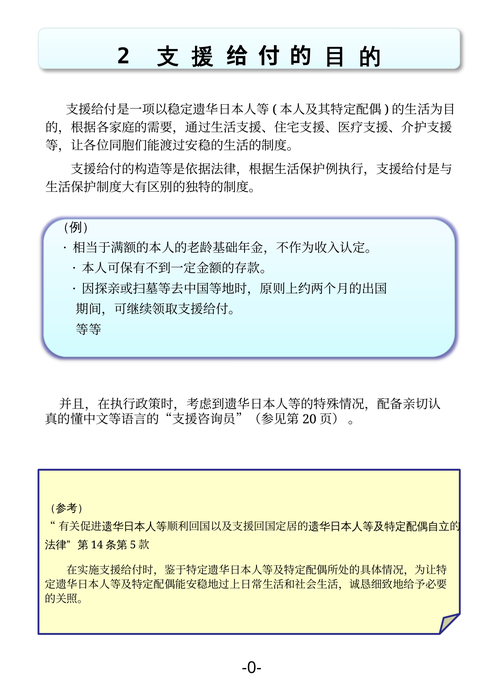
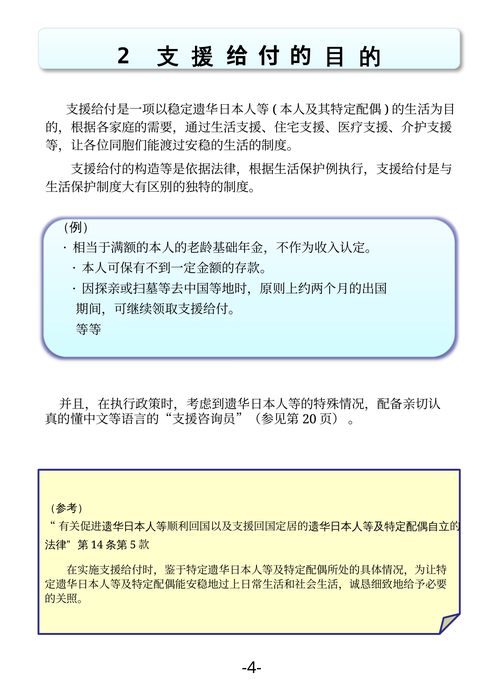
-0-: -0- -> -4-
